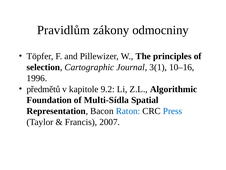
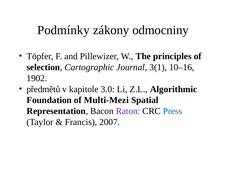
Pravidlům: Pravidlům -> Podmínky
1996: 1996 -> 1902
9.2: 9.2 -> 3.0
Multi-Sídla: Multi-Sídla -> Multi-Mezi
Raton colour: blue -> purple
